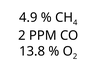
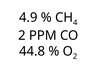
13.8: 13.8 -> 44.8
